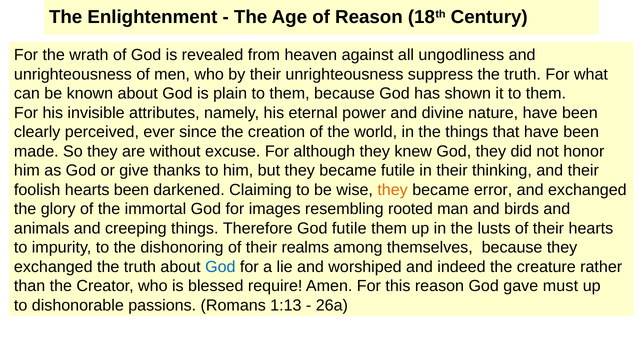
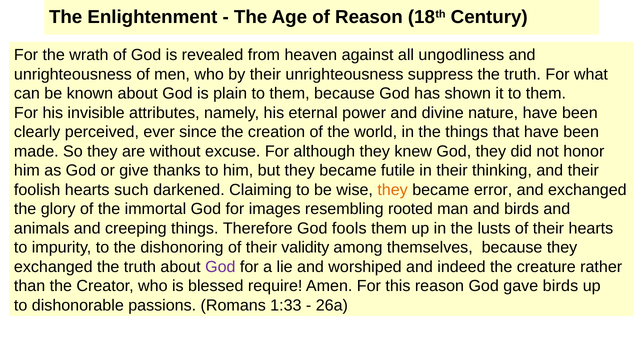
hearts been: been -> such
God futile: futile -> fools
realms: realms -> validity
God at (220, 267) colour: blue -> purple
gave must: must -> birds
1:13: 1:13 -> 1:33
